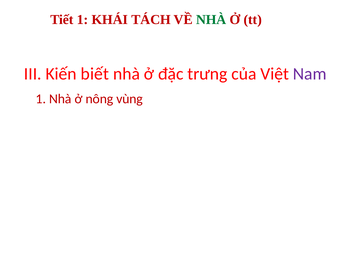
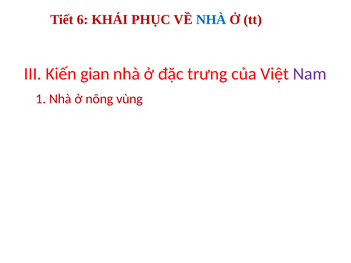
Tiết 1: 1 -> 6
TÁCH: TÁCH -> PHỤC
NHÀ at (211, 20) colour: green -> blue
biết: biết -> gian
